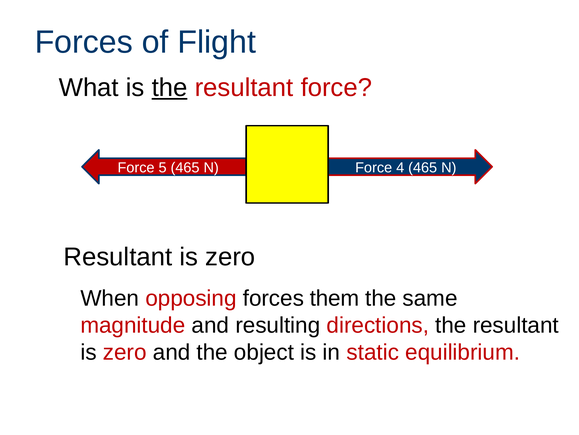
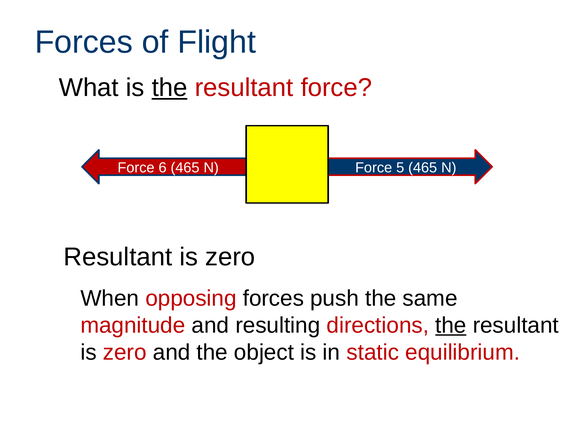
5: 5 -> 6
4: 4 -> 5
them: them -> push
the at (451, 325) underline: none -> present
